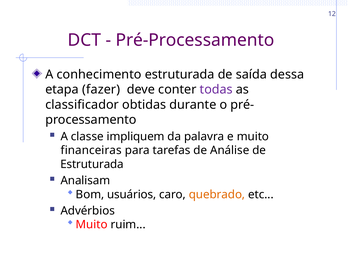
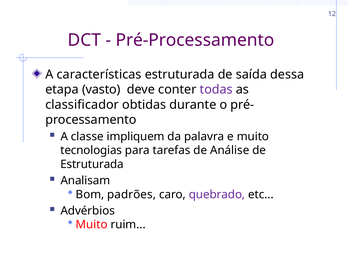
conhecimento: conhecimento -> características
fazer: fazer -> vasto
financeiras: financeiras -> tecnologias
usuários: usuários -> padrões
quebrado colour: orange -> purple
